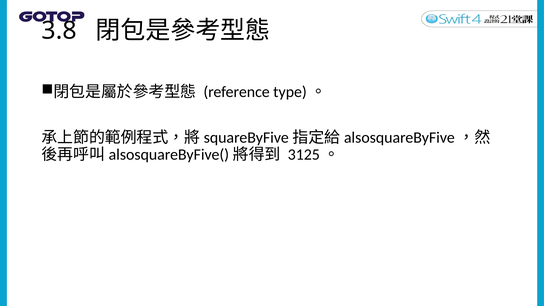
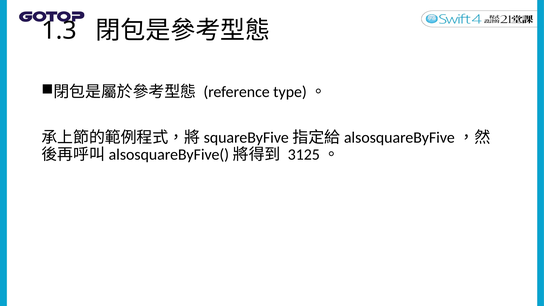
3.8: 3.8 -> 1.3
